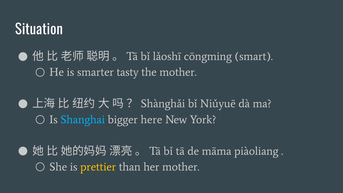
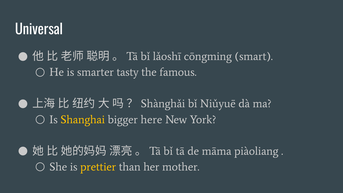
Situation: Situation -> Universal
the mother: mother -> famous
Shanghai colour: light blue -> yellow
